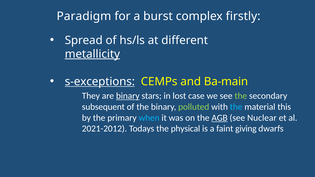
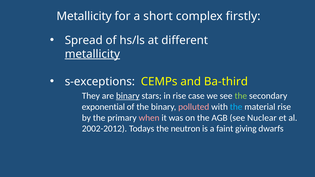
Paradigm at (84, 16): Paradigm -> Metallicity
burst: burst -> short
s-exceptions underline: present -> none
Ba-main: Ba-main -> Ba-third
in lost: lost -> rise
subsequent: subsequent -> exponential
polluted colour: light green -> pink
material this: this -> rise
when colour: light blue -> pink
AGB underline: present -> none
2021-2012: 2021-2012 -> 2002-2012
physical: physical -> neutron
